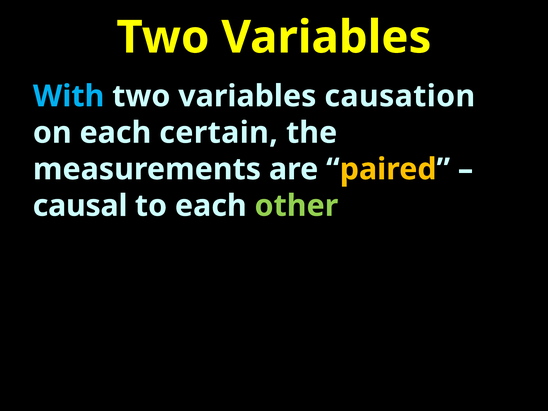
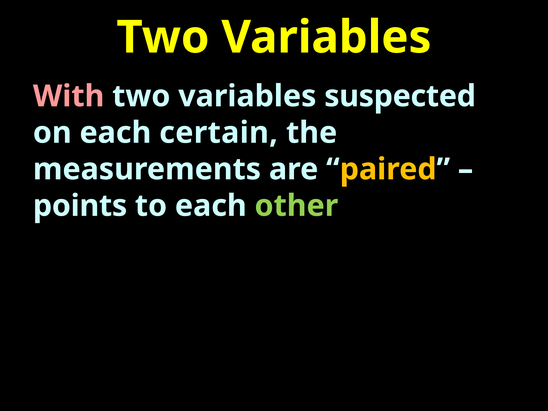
With colour: light blue -> pink
causation: causation -> suspected
causal: causal -> points
